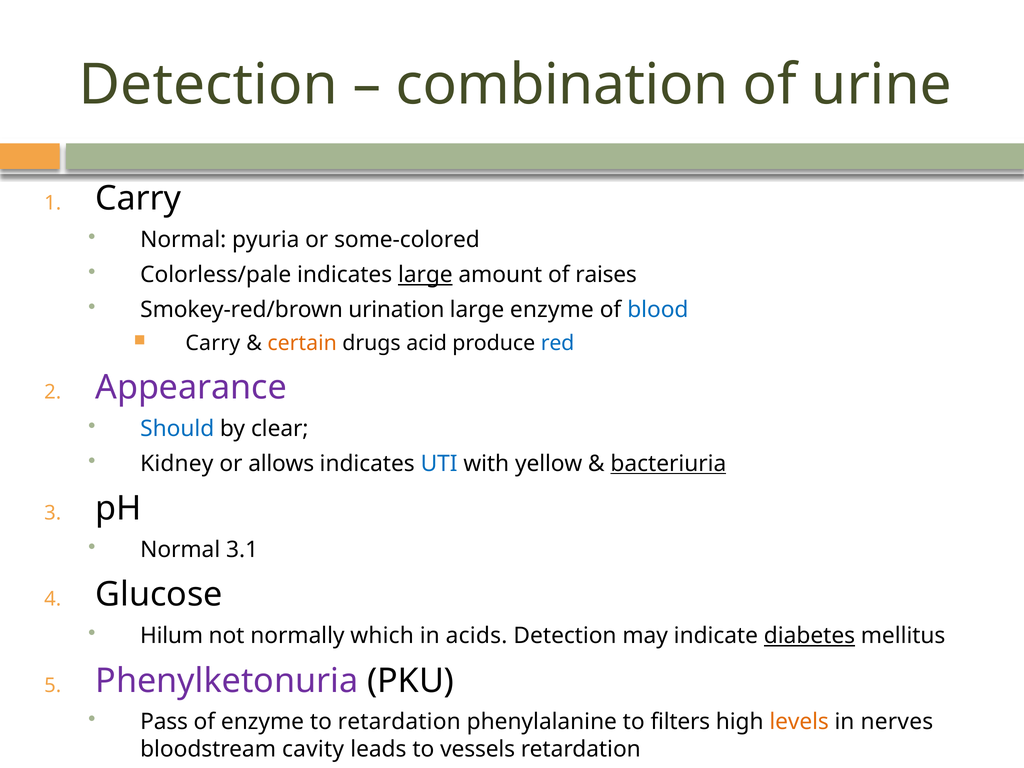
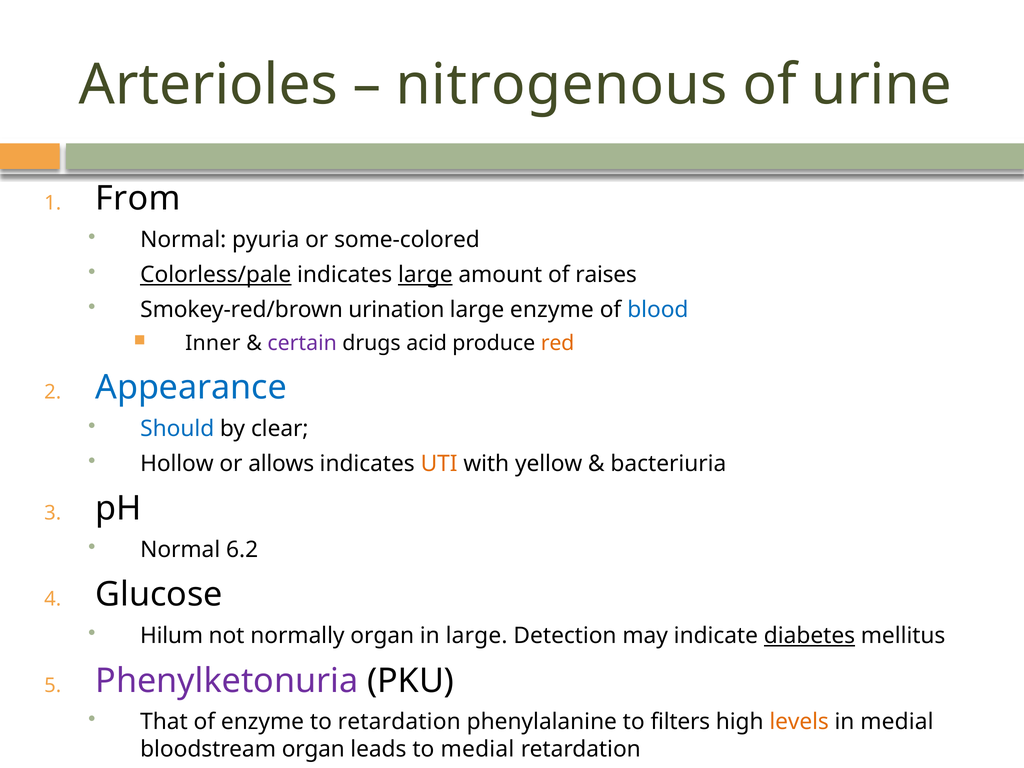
Detection at (208, 85): Detection -> Arterioles
combination: combination -> nitrogenous
Carry at (138, 199): Carry -> From
Colorless/pale underline: none -> present
Carry at (213, 343): Carry -> Inner
certain colour: orange -> purple
red colour: blue -> orange
Appearance colour: purple -> blue
Kidney: Kidney -> Hollow
UTI colour: blue -> orange
bacteriuria underline: present -> none
3.1: 3.1 -> 6.2
normally which: which -> organ
in acids: acids -> large
Pass: Pass -> That
in nerves: nerves -> medial
bloodstream cavity: cavity -> organ
to vessels: vessels -> medial
